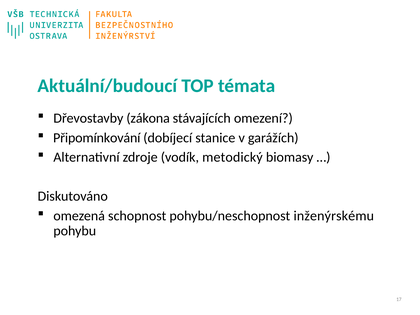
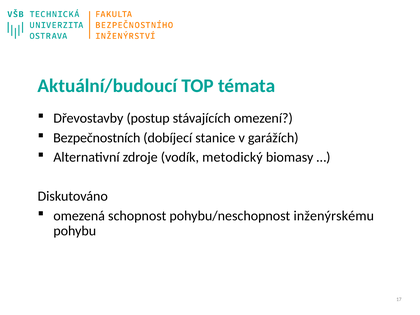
zákona: zákona -> postup
Připomínkování: Připomínkování -> Bezpečnostních
